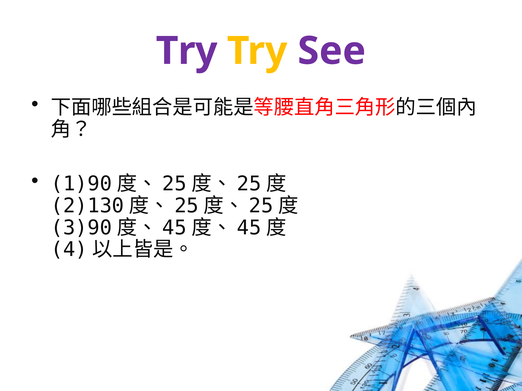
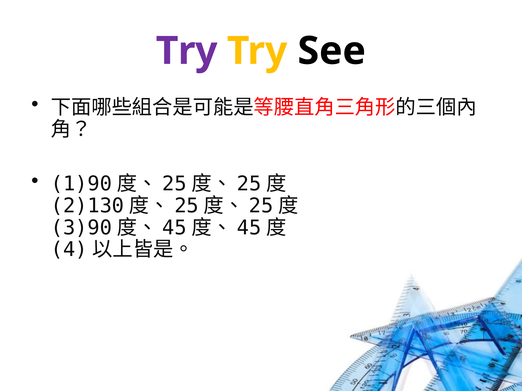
See colour: purple -> black
